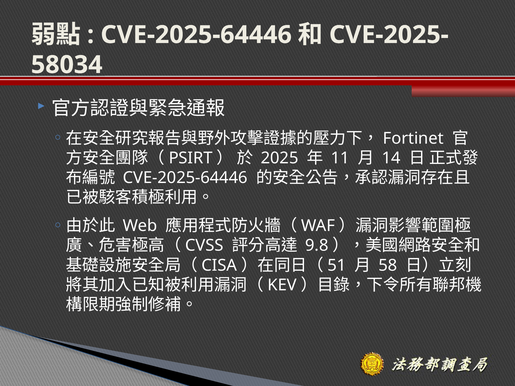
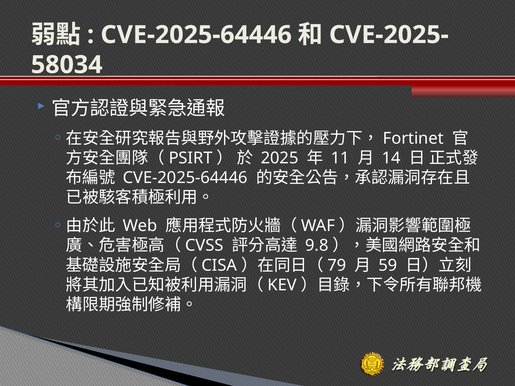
51: 51 -> 79
58: 58 -> 59
